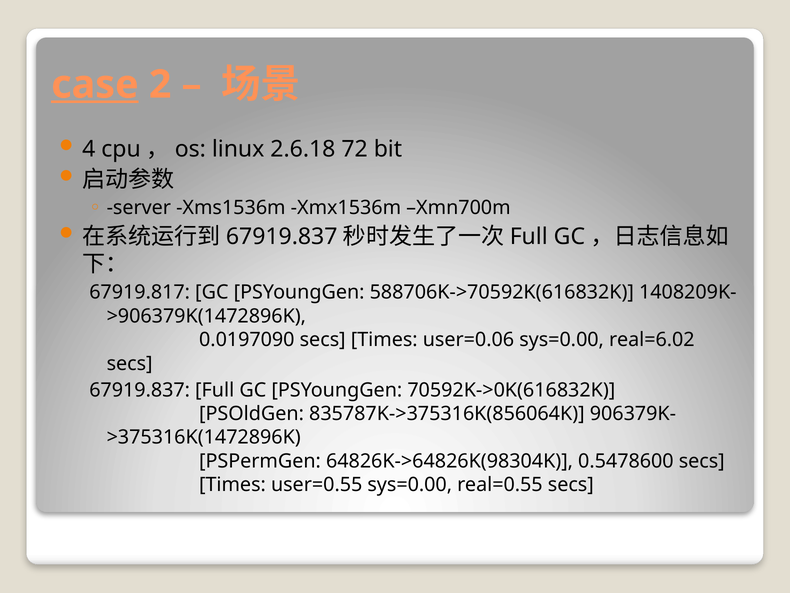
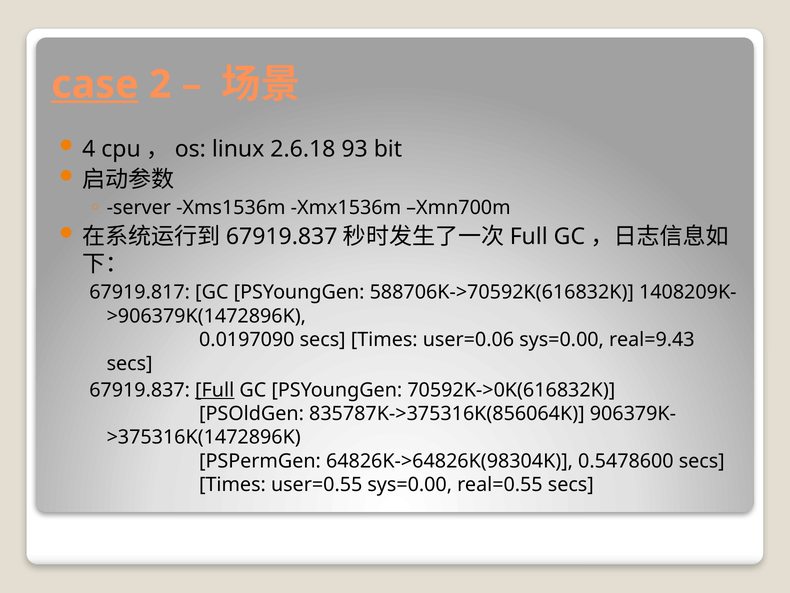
72: 72 -> 93
real=6.02: real=6.02 -> real=9.43
Full at (215, 390) underline: none -> present
